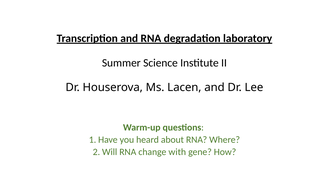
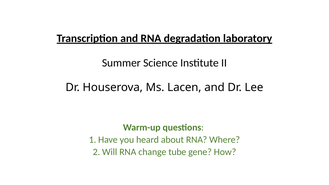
with: with -> tube
